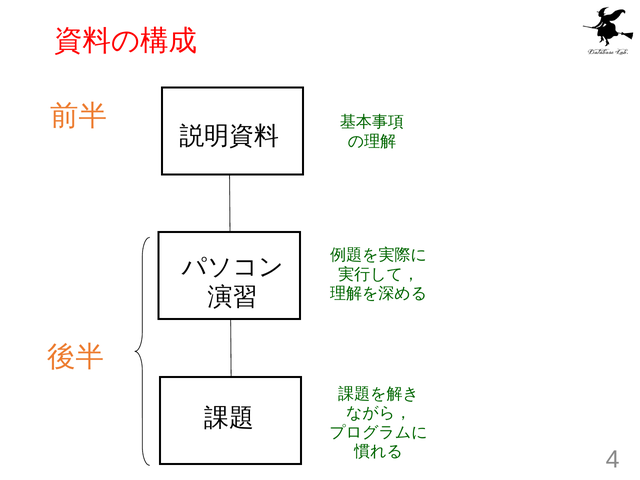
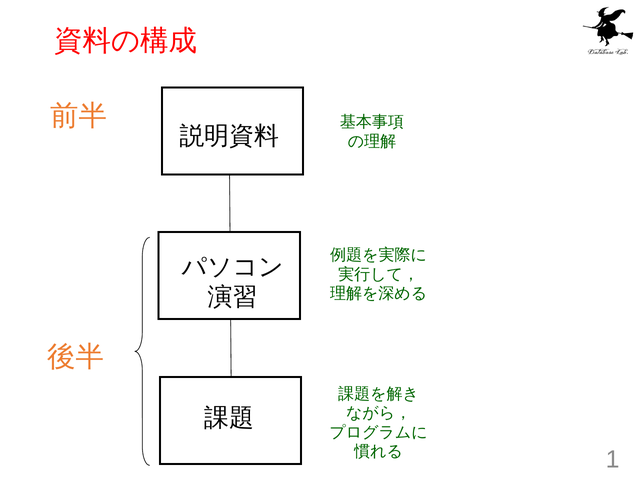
4: 4 -> 1
